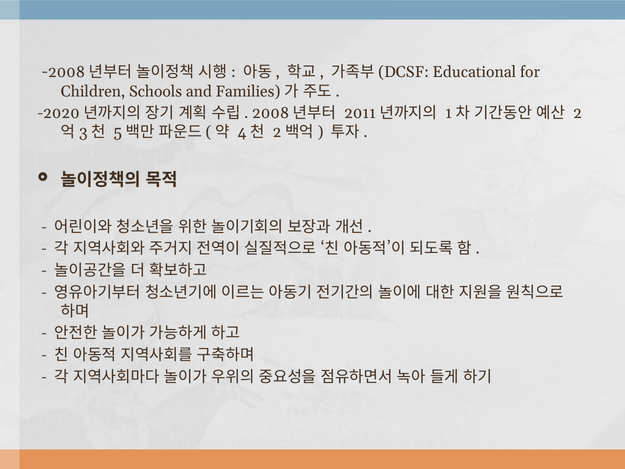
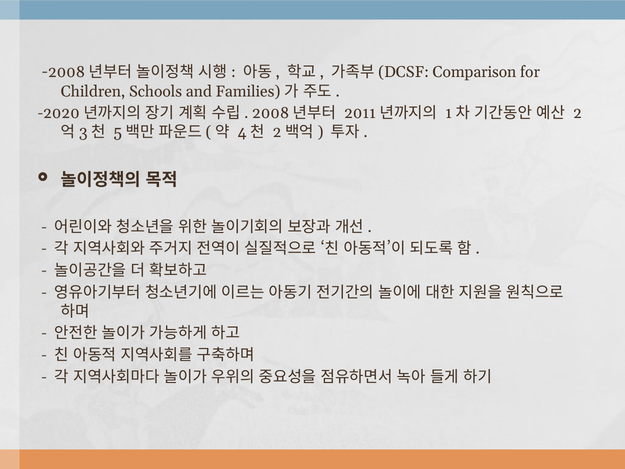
Educational: Educational -> Comparison
